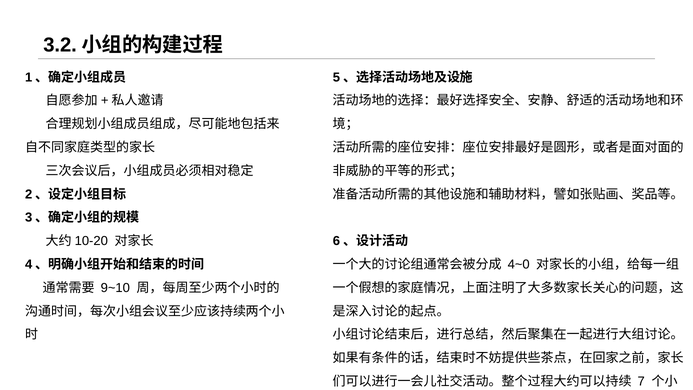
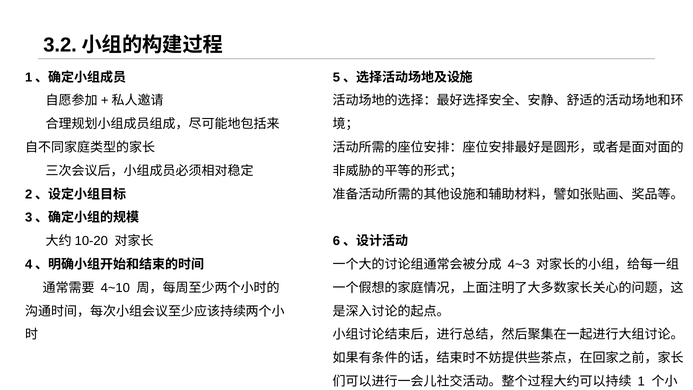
4~0: 4~0 -> 4~3
9~10: 9~10 -> 4~10
7: 7 -> 1
